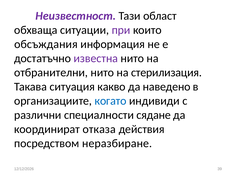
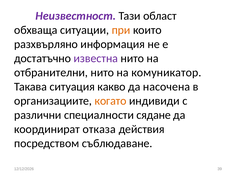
при colour: purple -> orange
обсъждания: обсъждания -> разхвърляно
стерилизация: стерилизация -> комуникатор
наведено: наведено -> насочена
когато colour: blue -> orange
неразбиране: неразбиране -> съблюдаване
